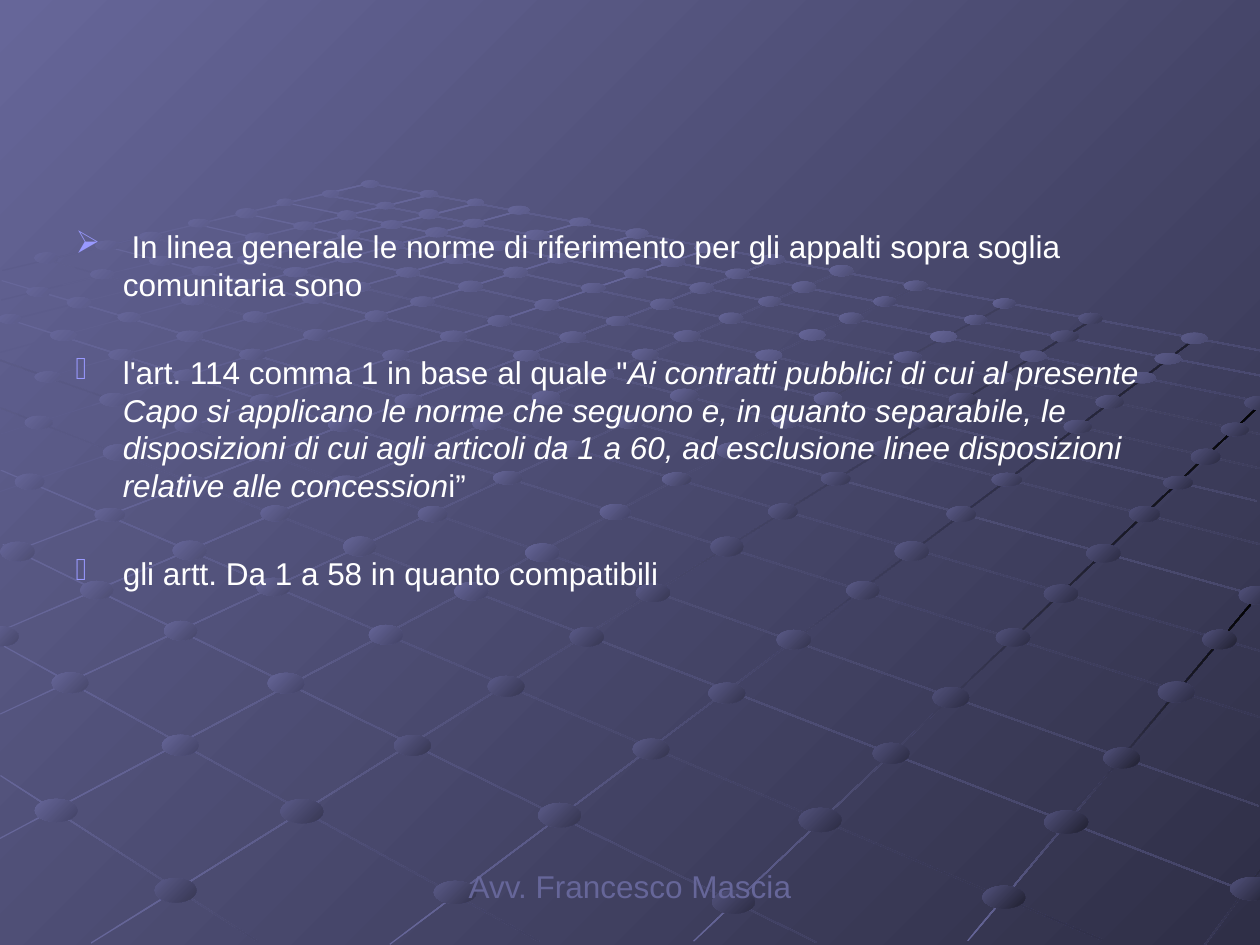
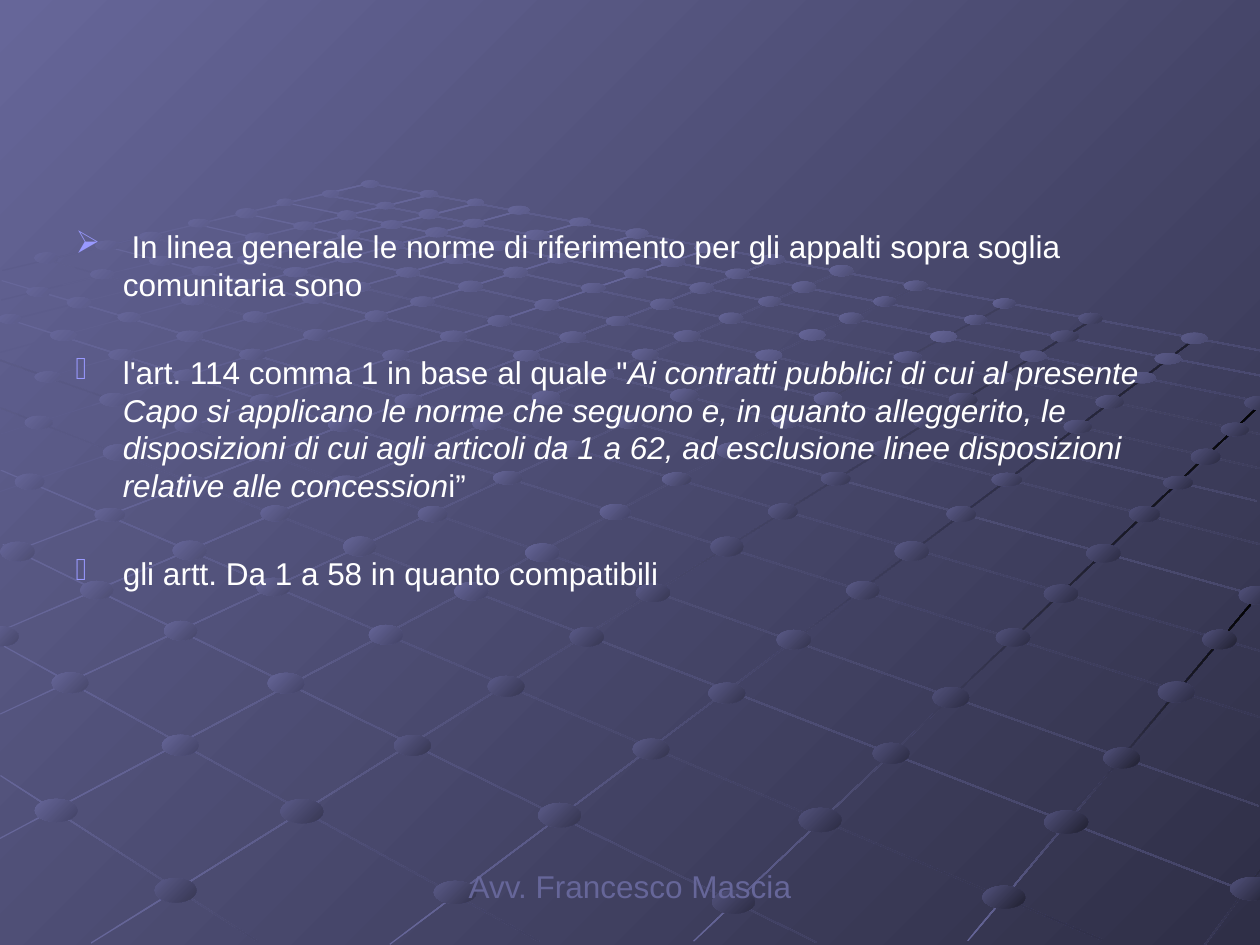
separabile: separabile -> alleggerito
60: 60 -> 62
